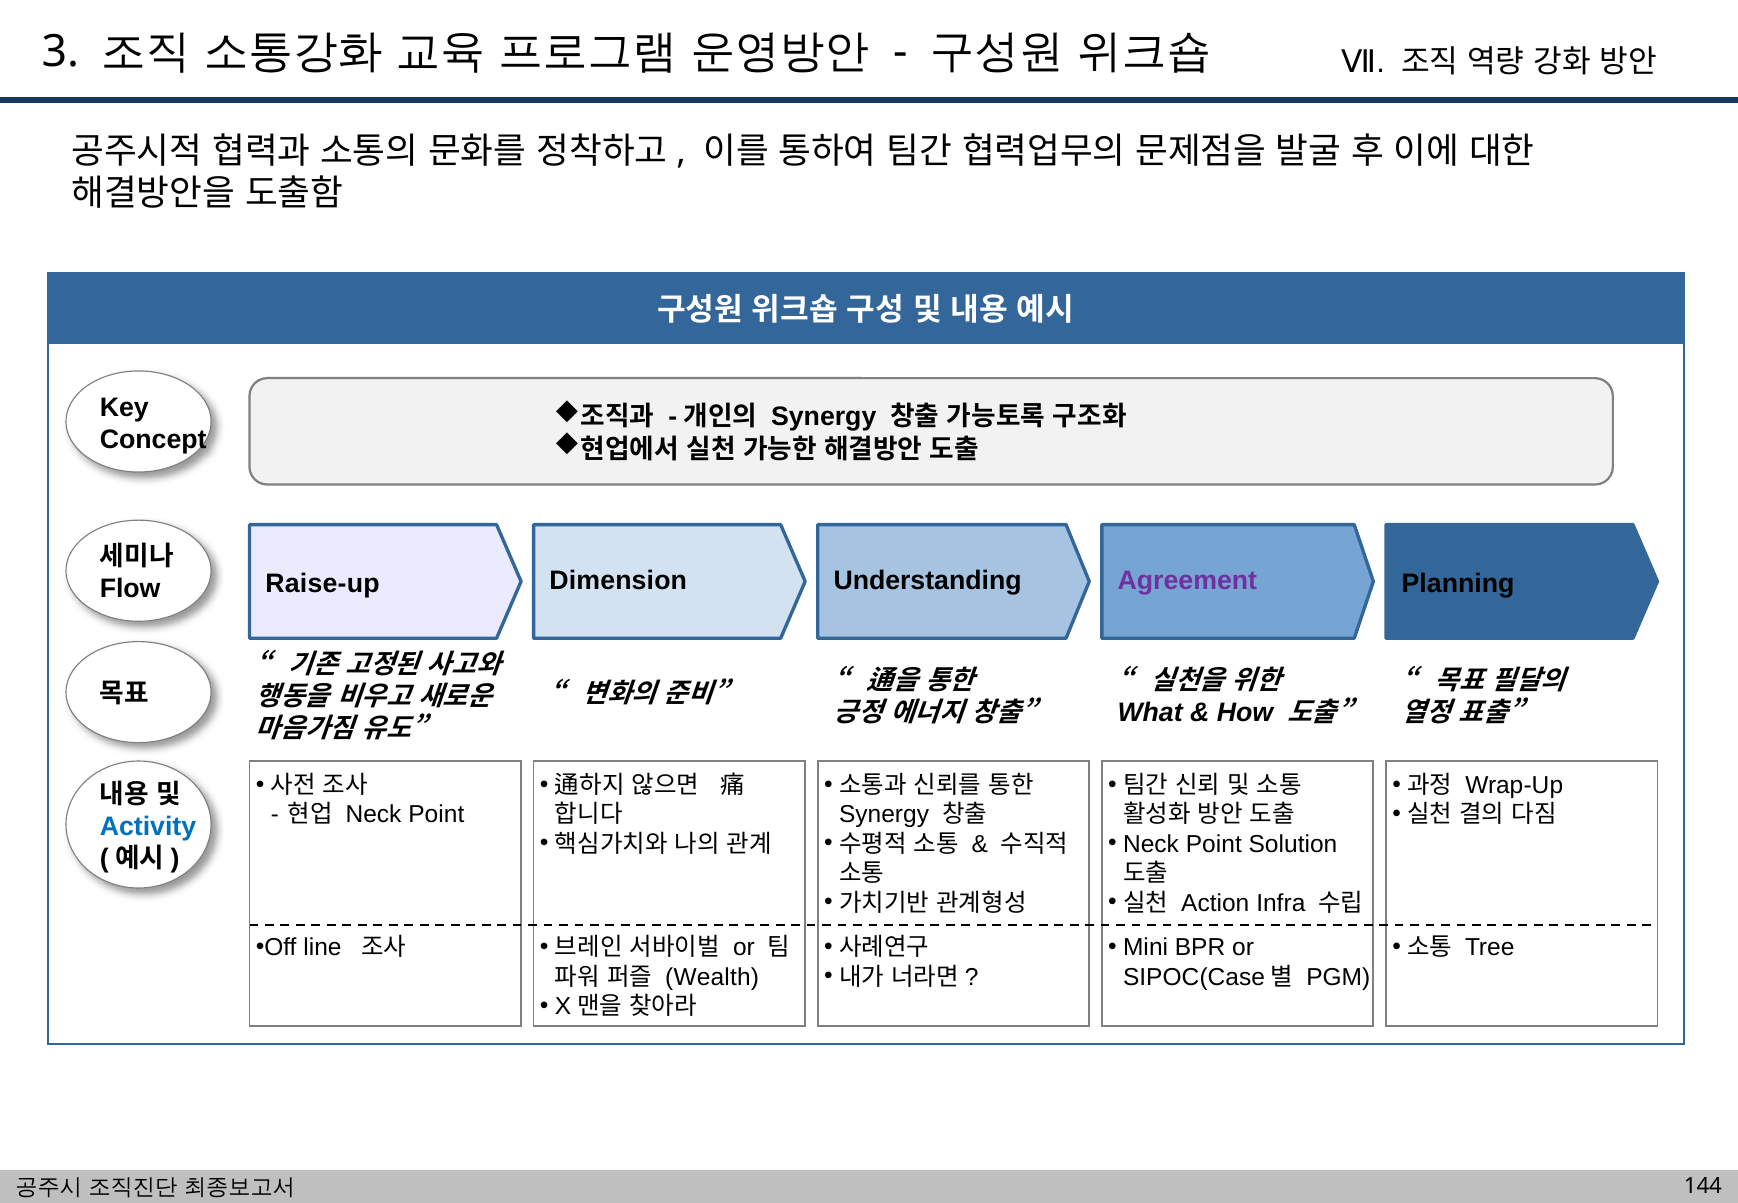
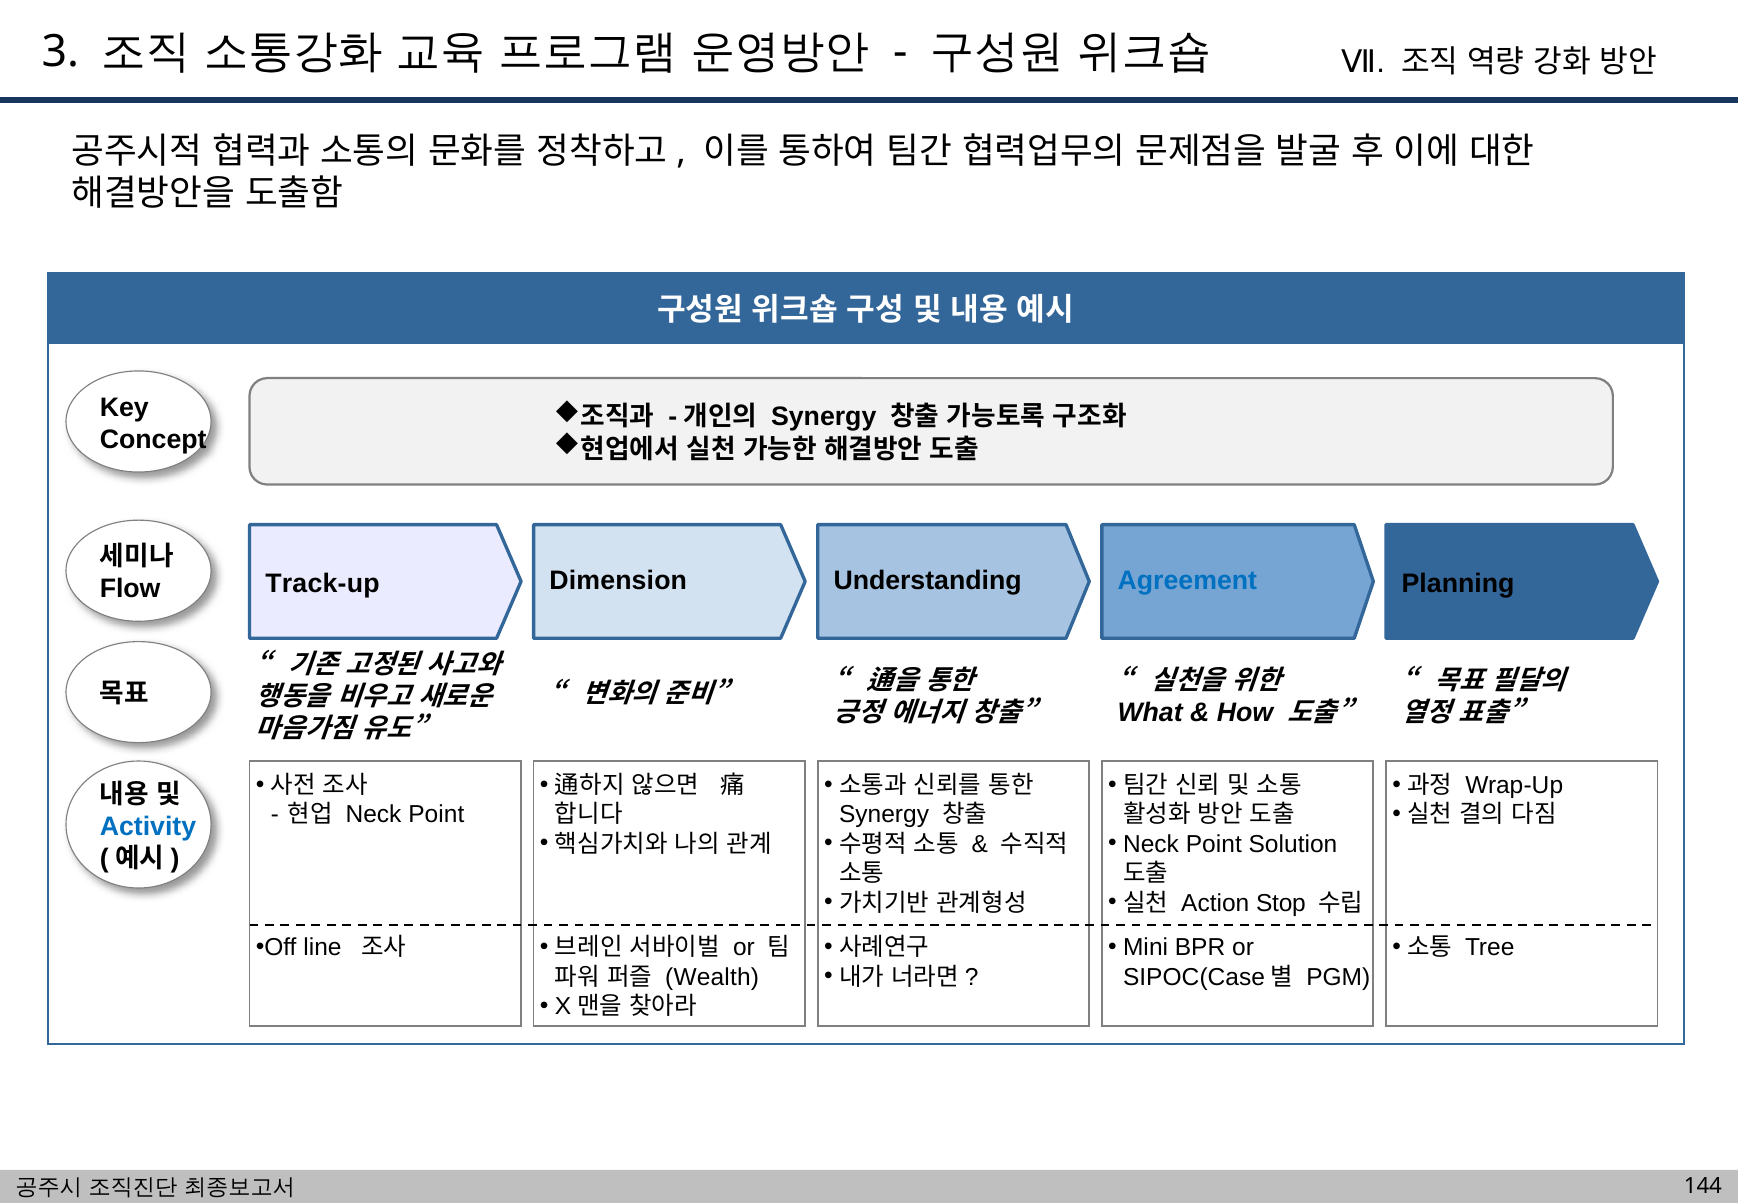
Agreement colour: purple -> blue
Raise-up: Raise-up -> Track-up
Infra: Infra -> Stop
